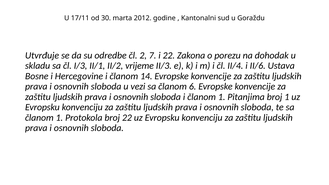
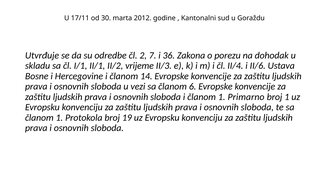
i 22: 22 -> 36
I/3: I/3 -> I/1
Pitanjima: Pitanjima -> Primarno
broj 22: 22 -> 19
